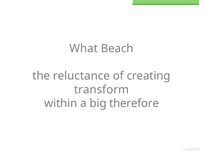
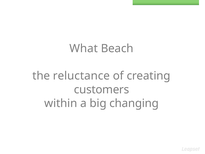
transform: transform -> customers
therefore: therefore -> changing
